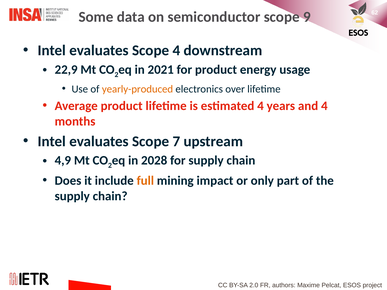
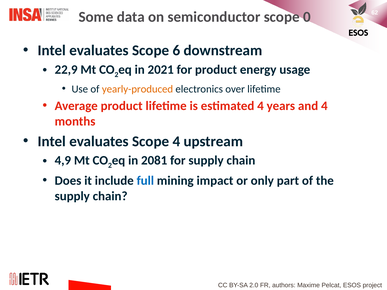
9: 9 -> 0
Scope 4: 4 -> 6
Scope 7: 7 -> 4
2028: 2028 -> 2081
full colour: orange -> blue
